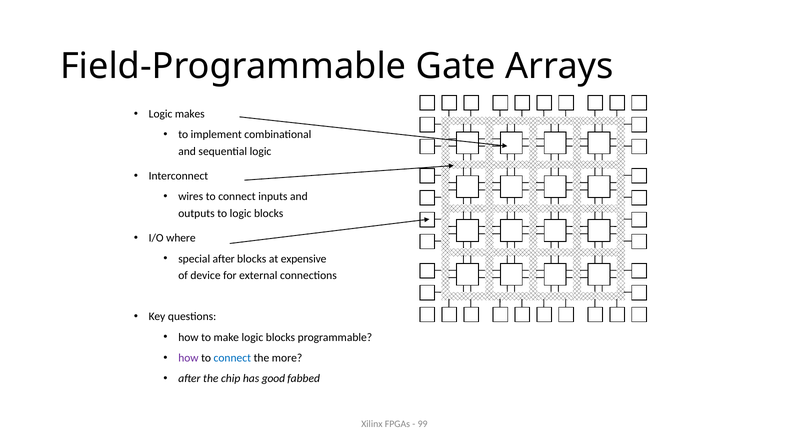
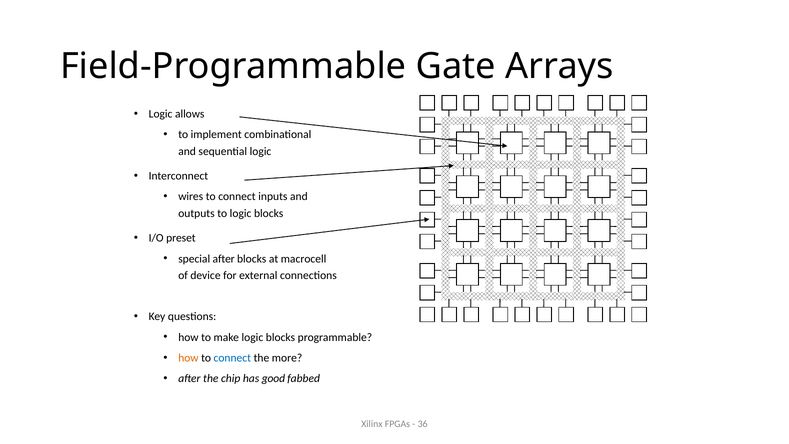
makes: makes -> allows
where: where -> preset
expensive: expensive -> macrocell
how at (188, 358) colour: purple -> orange
99: 99 -> 36
